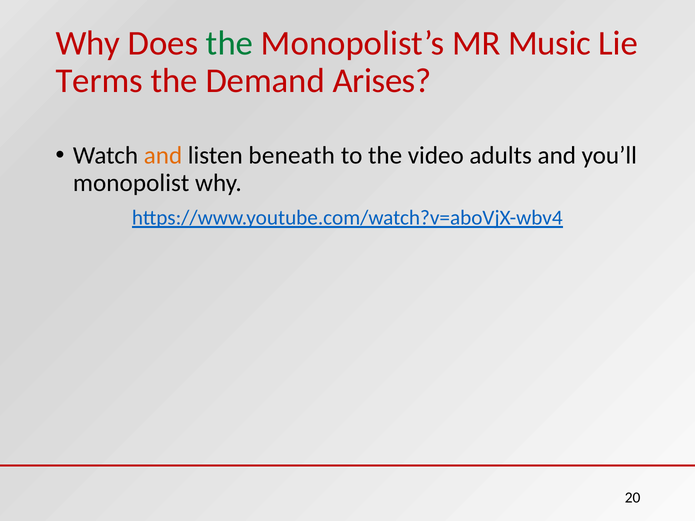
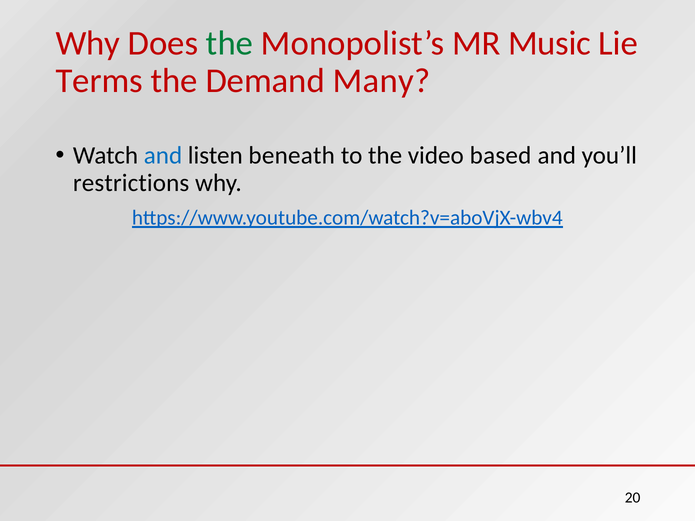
Arises: Arises -> Many
and at (163, 156) colour: orange -> blue
adults: adults -> based
monopolist: monopolist -> restrictions
